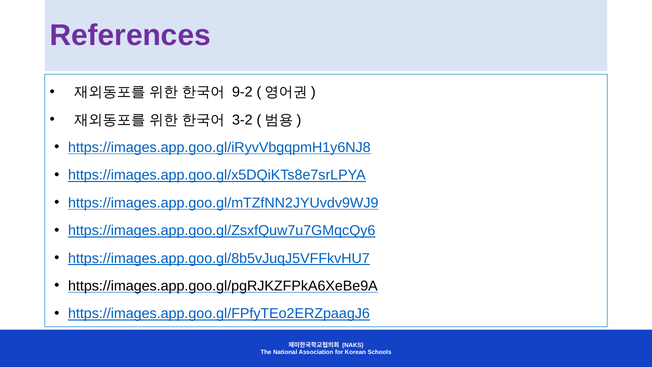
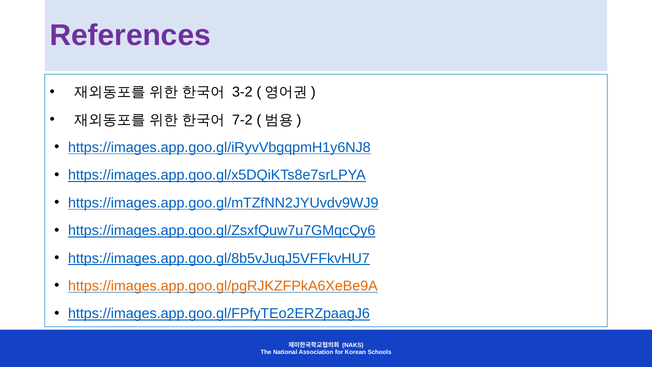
9-2: 9-2 -> 3-2
3-2: 3-2 -> 7-2
https://images.app.goo.gl/pgRJKZFPkA6XeBe9A colour: black -> orange
